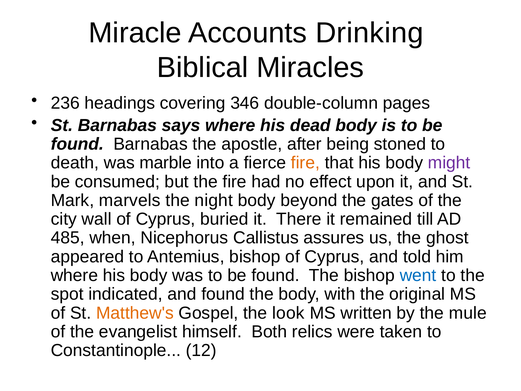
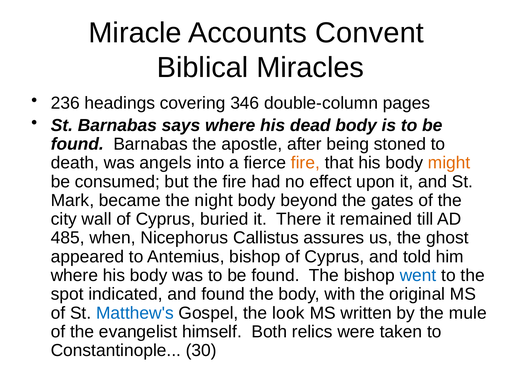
Drinking: Drinking -> Convent
marble: marble -> angels
might colour: purple -> orange
marvels: marvels -> became
Matthew's colour: orange -> blue
12: 12 -> 30
